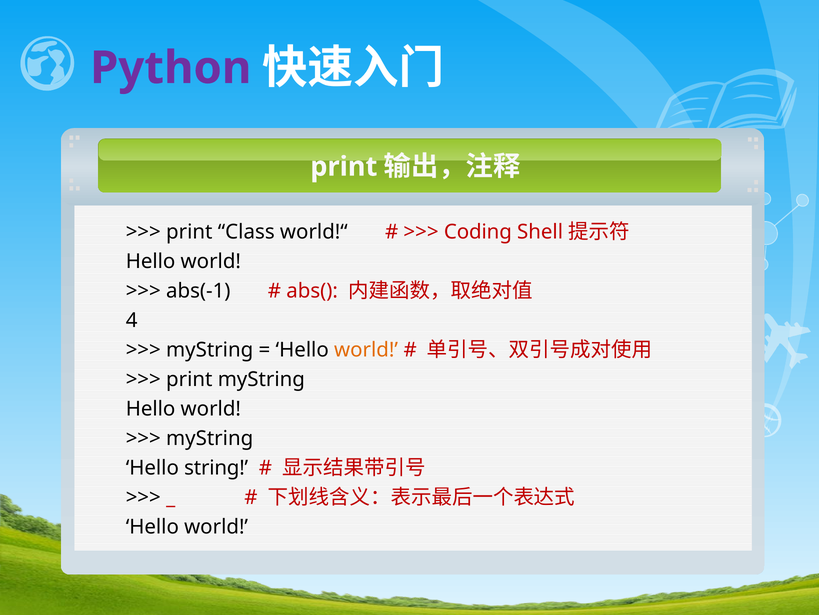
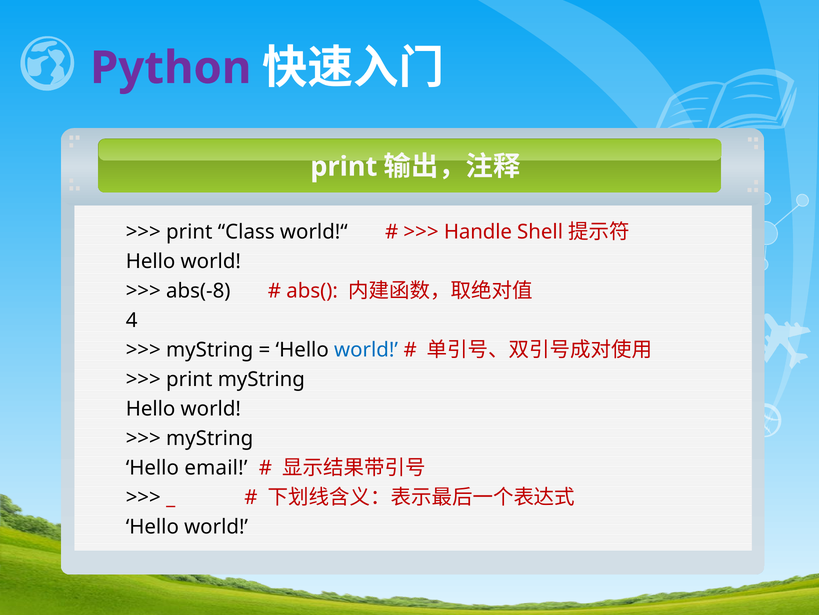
Coding: Coding -> Handle
abs(-1: abs(-1 -> abs(-8
world at (366, 350) colour: orange -> blue
string: string -> email
